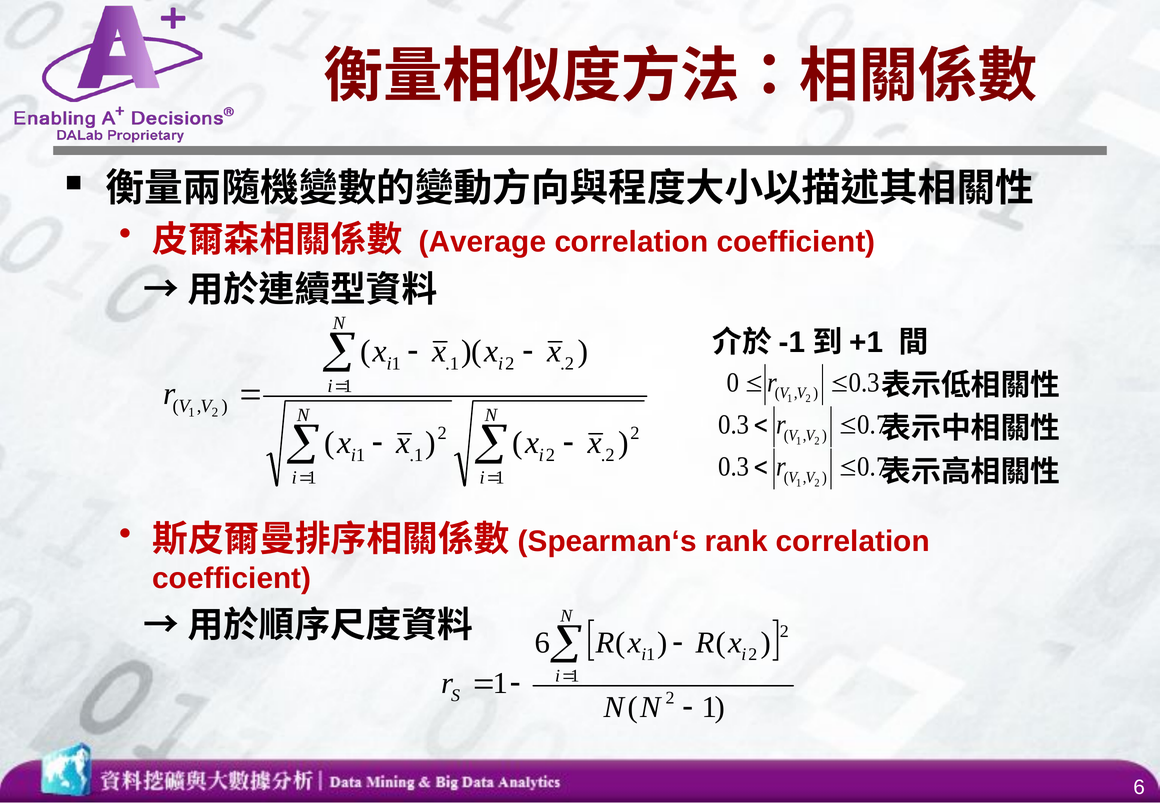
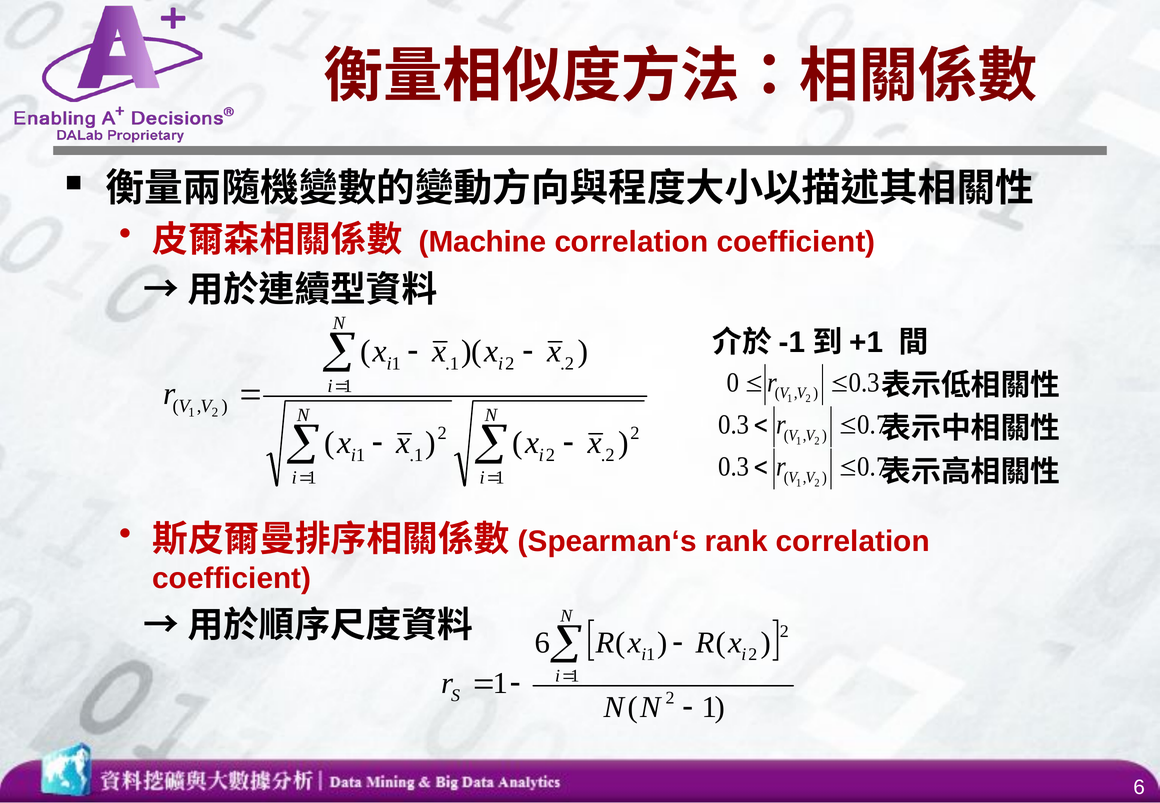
Average: Average -> Machine
